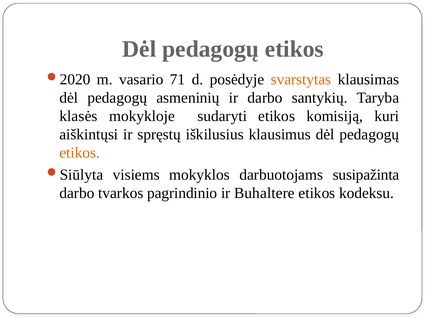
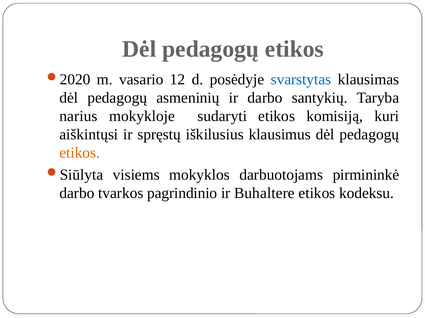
71: 71 -> 12
svarstytas colour: orange -> blue
klasės: klasės -> narius
susipažinta: susipažinta -> pirmininkė
